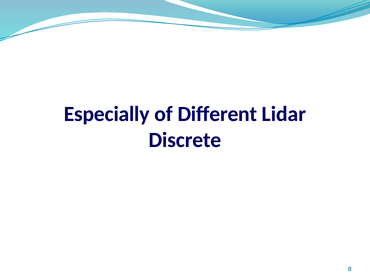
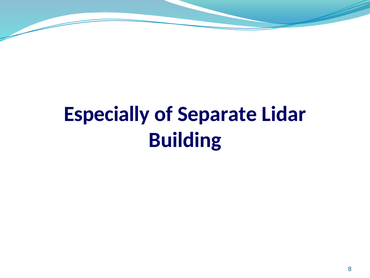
Different: Different -> Separate
Discrete: Discrete -> Building
